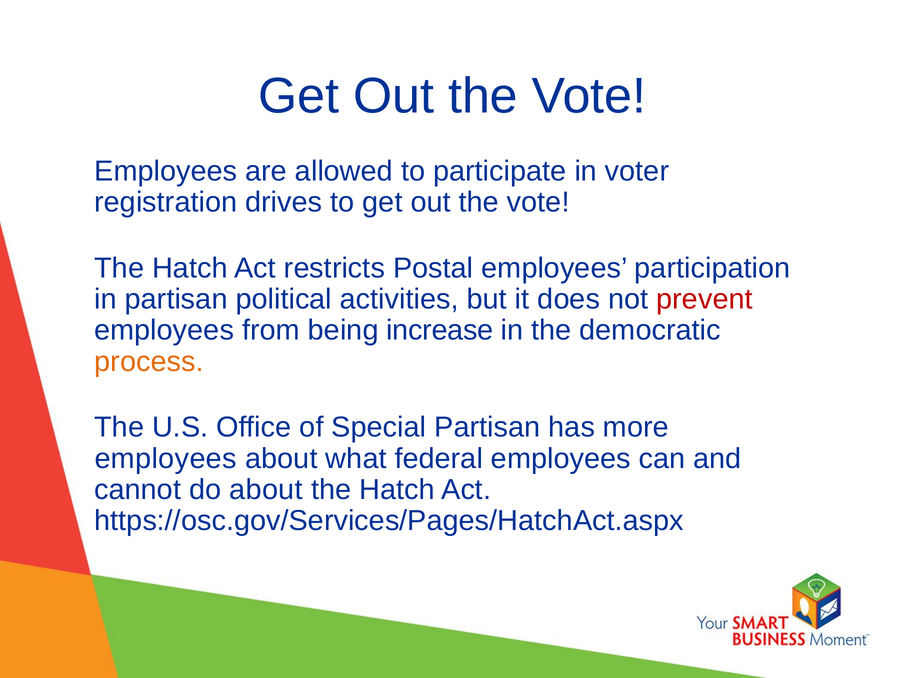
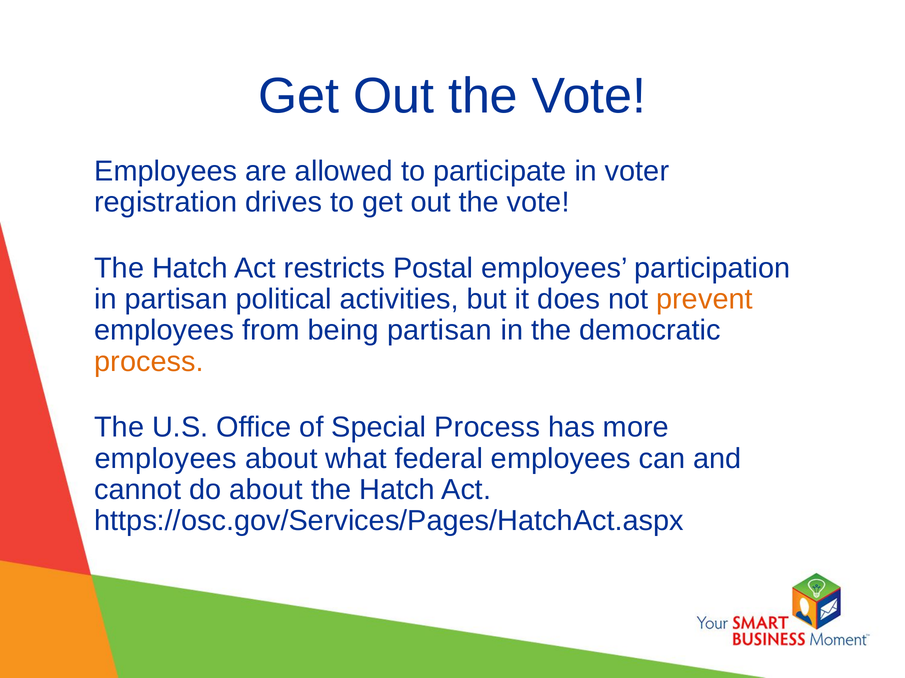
prevent colour: red -> orange
being increase: increase -> partisan
Special Partisan: Partisan -> Process
